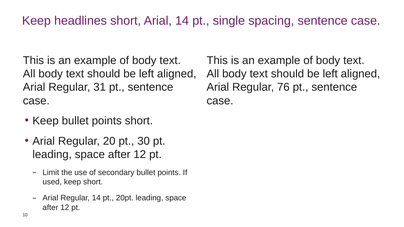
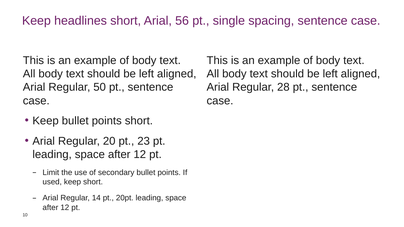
Arial 14: 14 -> 56
31: 31 -> 50
76: 76 -> 28
30: 30 -> 23
